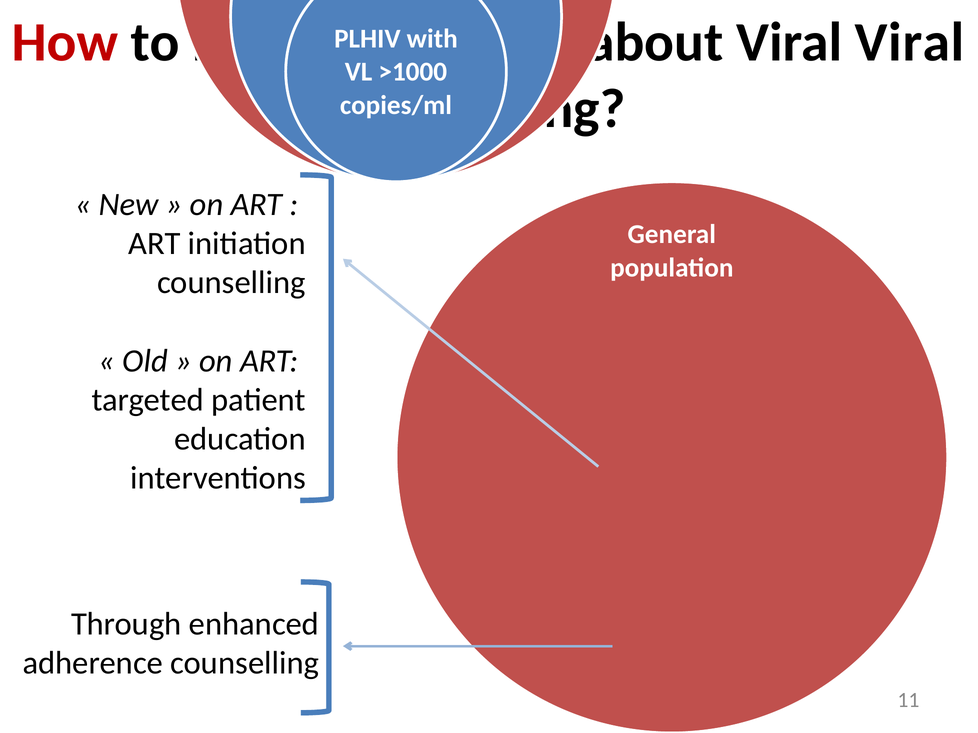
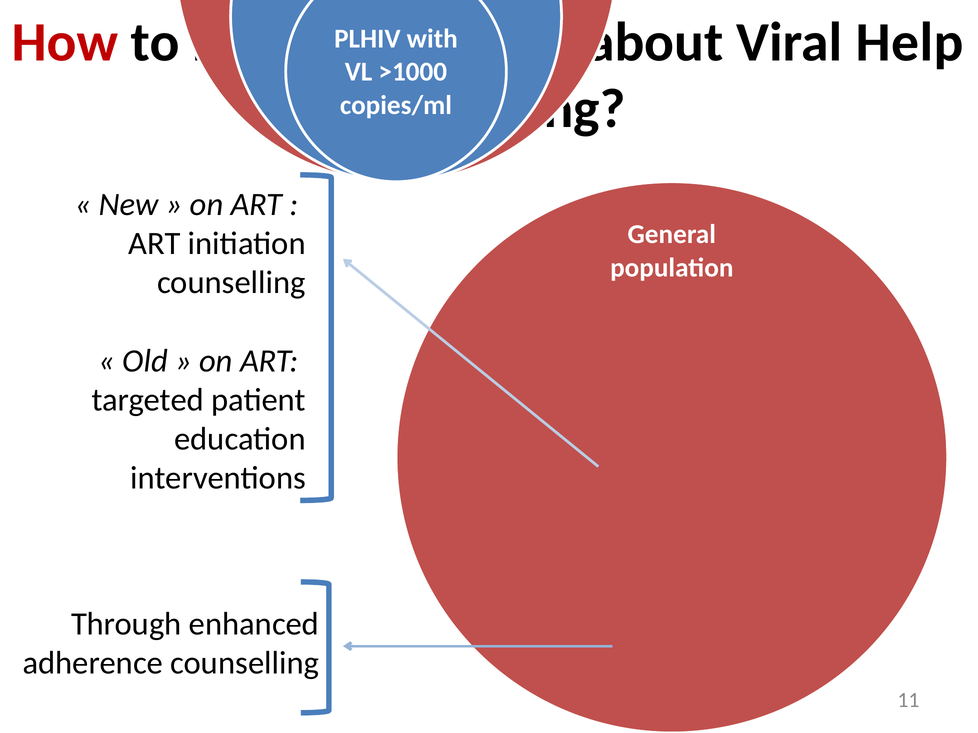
Viral Viral: Viral -> Help
